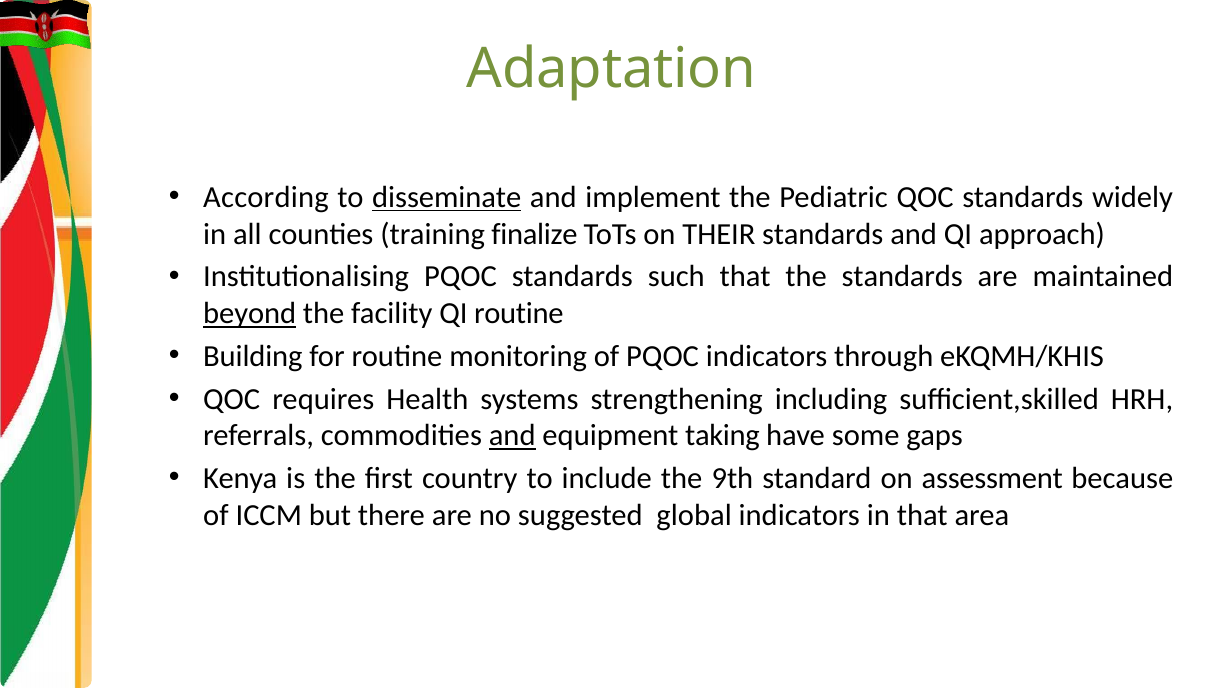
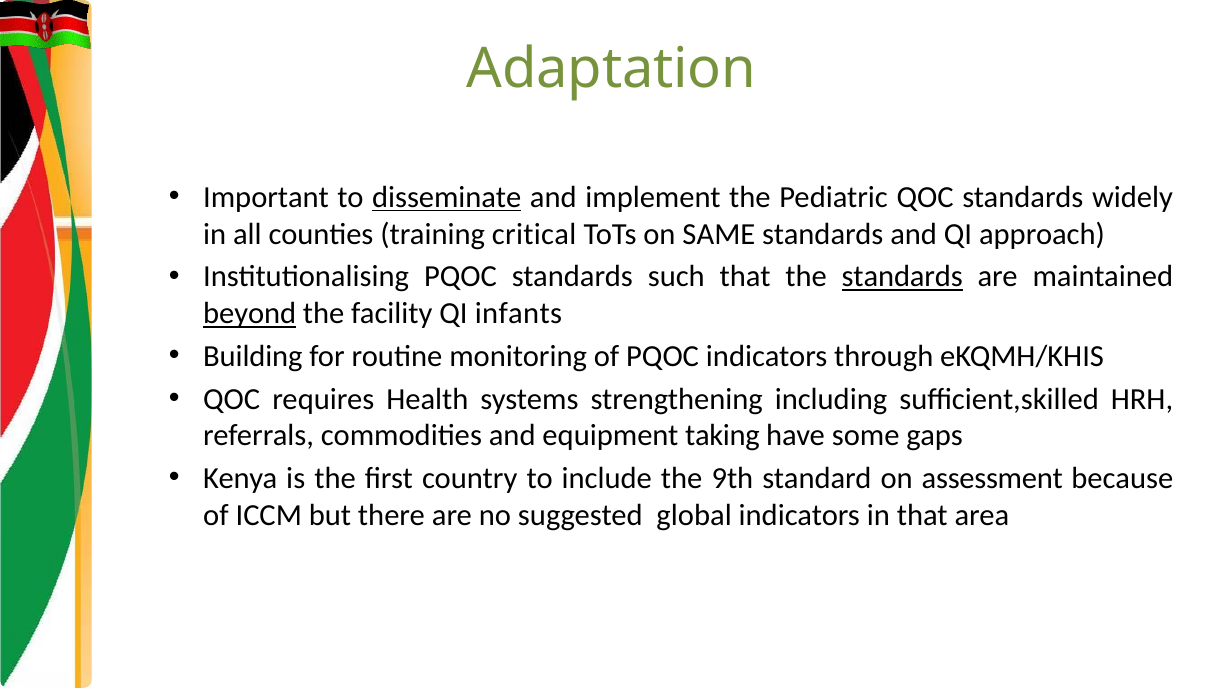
According: According -> Important
finalize: finalize -> critical
THEIR: THEIR -> SAME
standards at (902, 277) underline: none -> present
QI routine: routine -> infants
and at (512, 436) underline: present -> none
